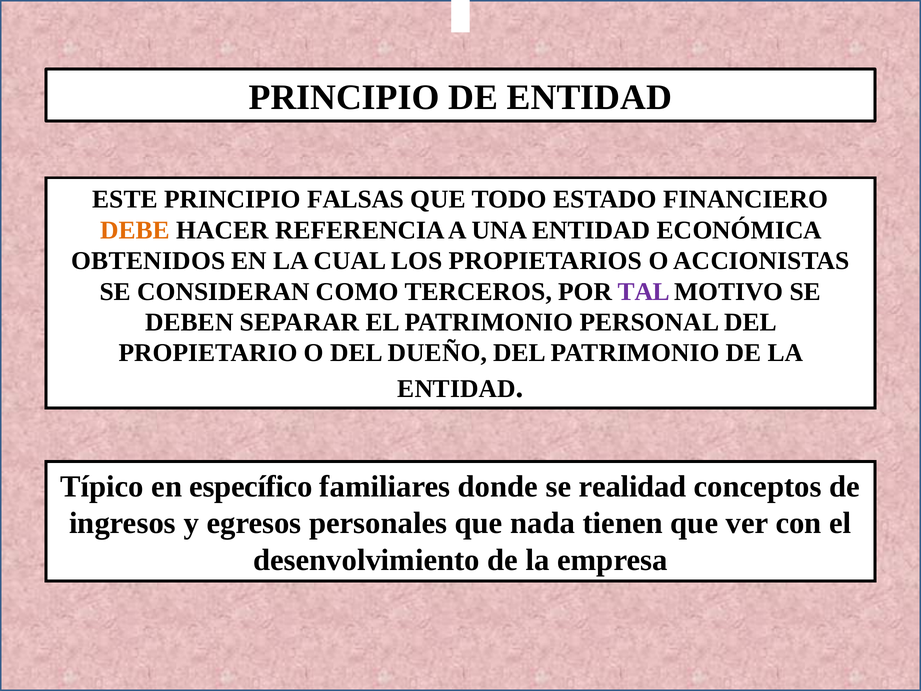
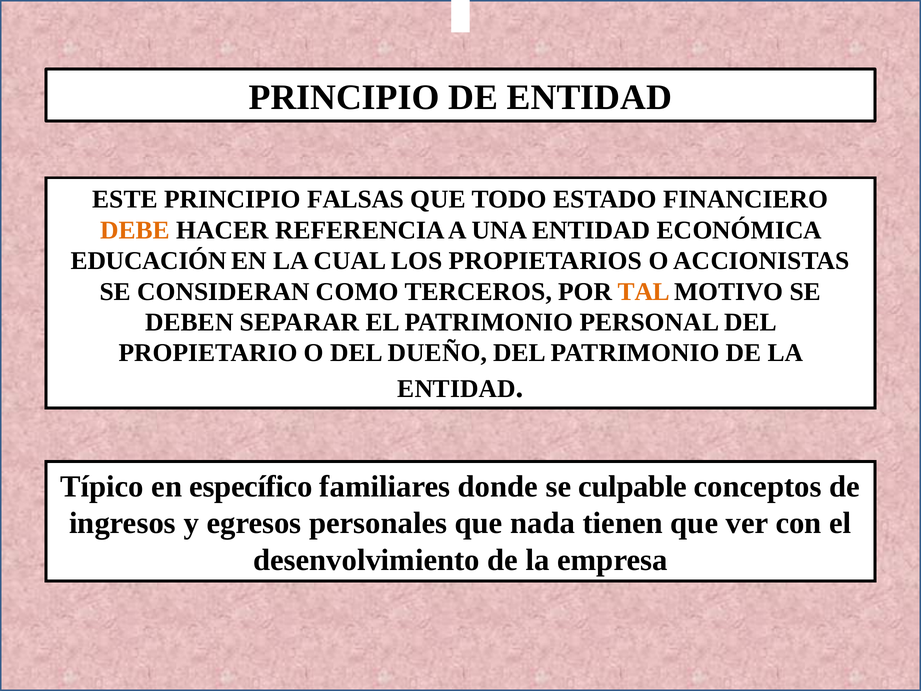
OBTENIDOS: OBTENIDOS -> EDUCACIÓN
TAL colour: purple -> orange
realidad: realidad -> culpable
